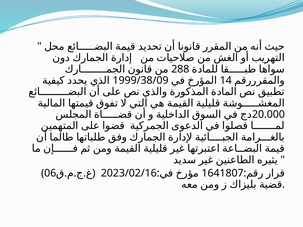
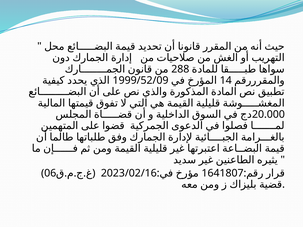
1999/38/09: 1999/38/09 -> 1999/52/09
